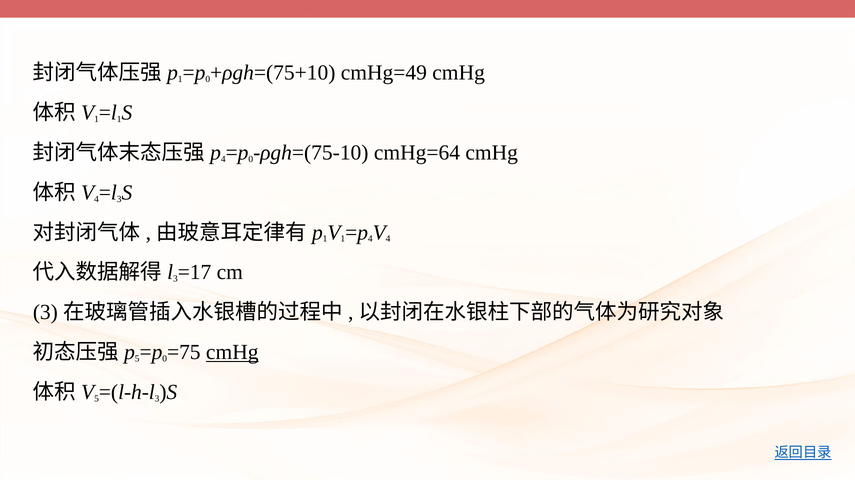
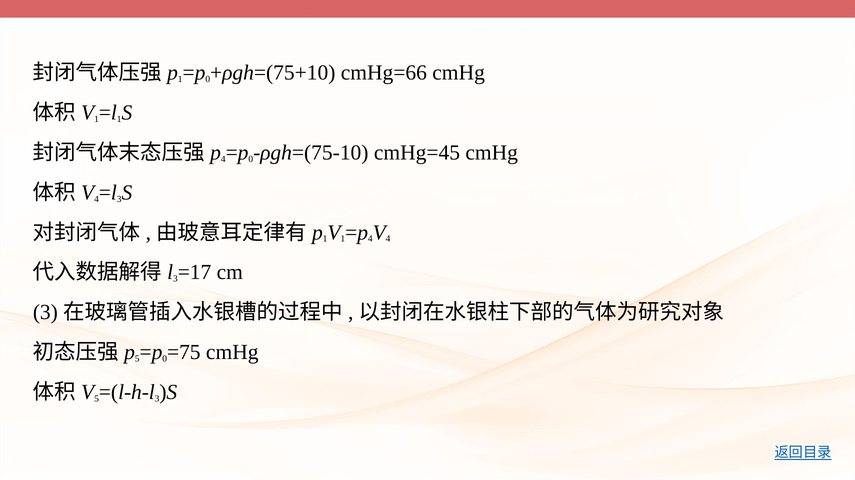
cmHg=49: cmHg=49 -> cmHg=66
cmHg=64: cmHg=64 -> cmHg=45
cmHg at (232, 353) underline: present -> none
